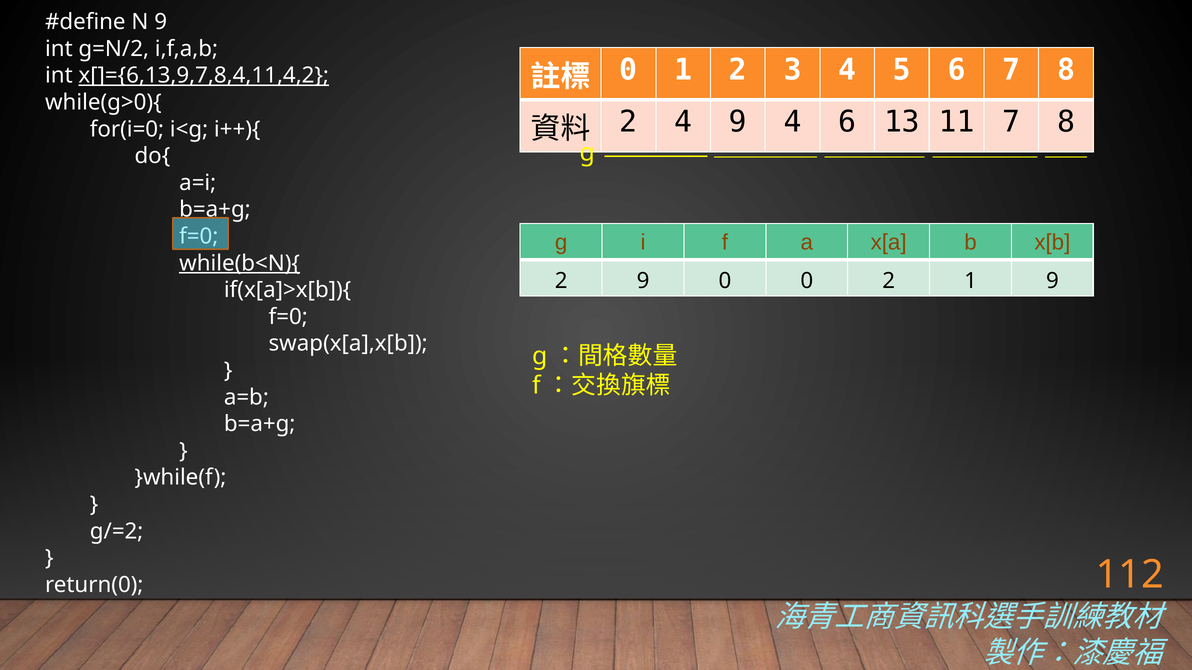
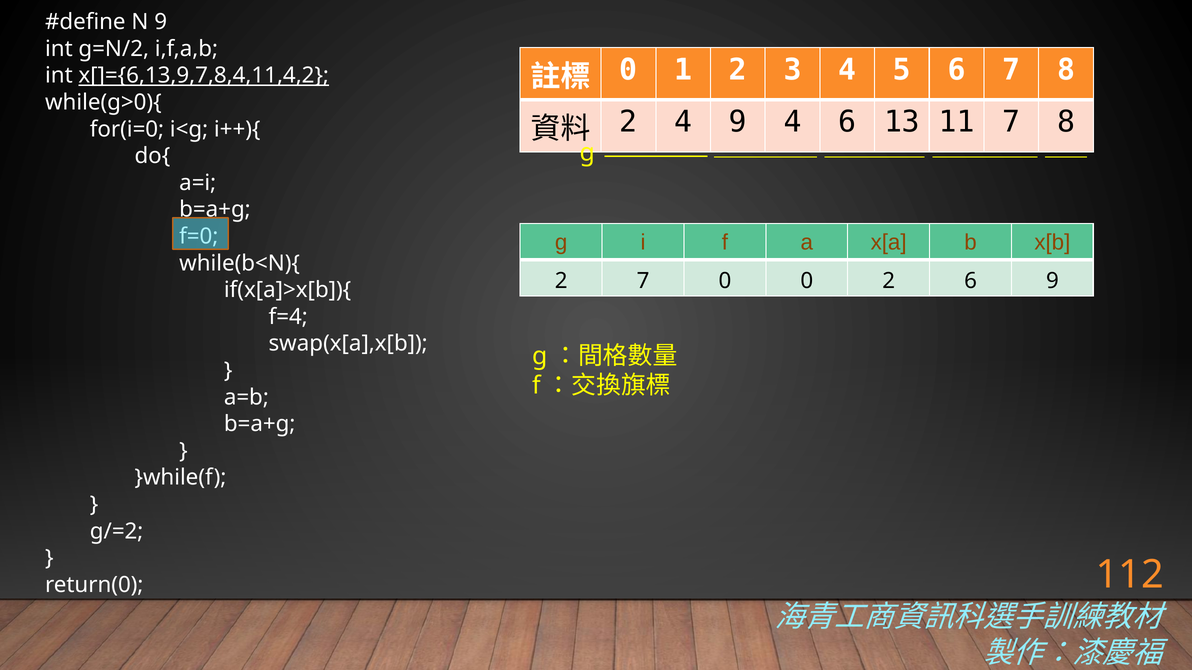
while(b<N){ underline: present -> none
2 9: 9 -> 7
2 1: 1 -> 6
f=0 at (288, 317): f=0 -> f=4
